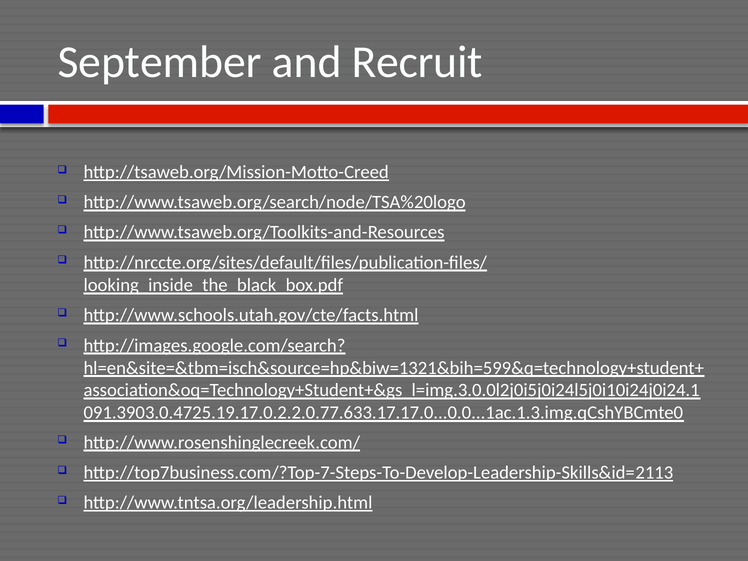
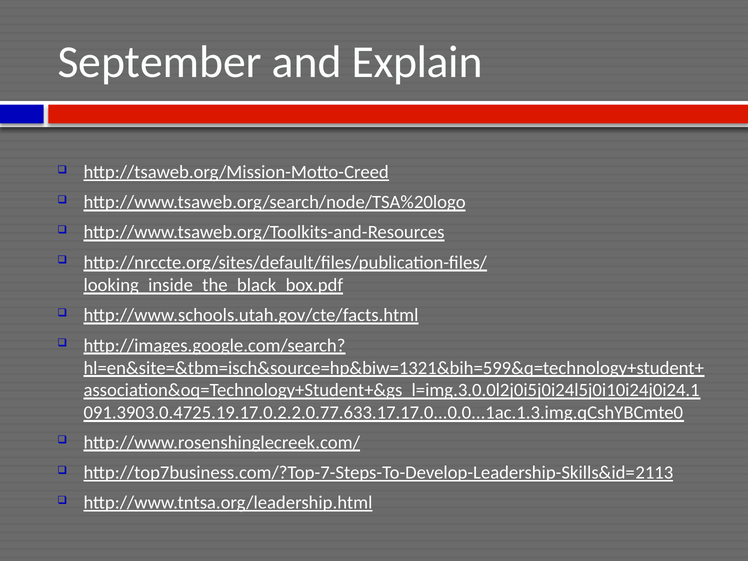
Recruit: Recruit -> Explain
